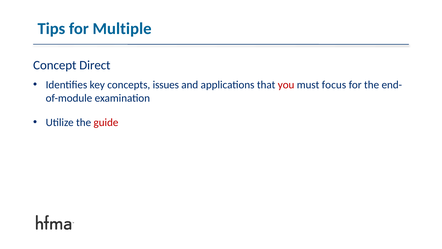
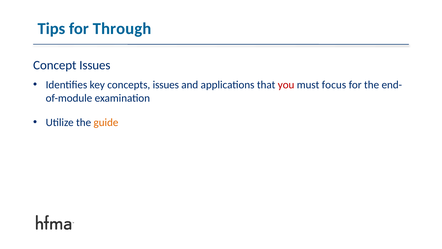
Multiple: Multiple -> Through
Concept Direct: Direct -> Issues
guide colour: red -> orange
